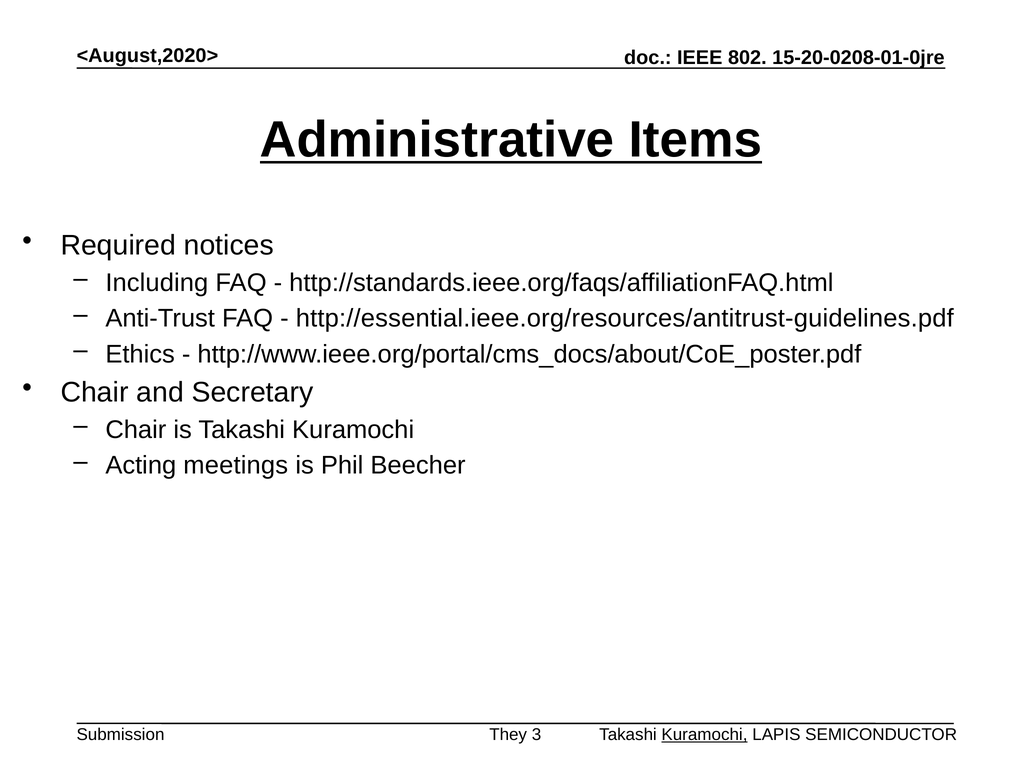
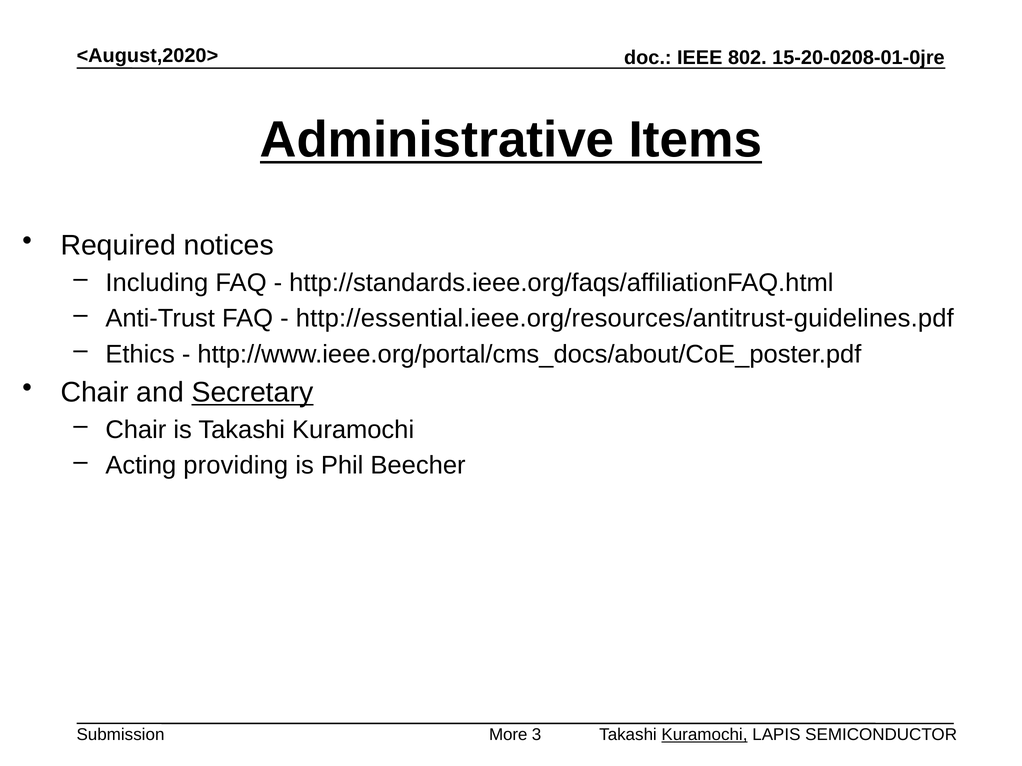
Secretary underline: none -> present
meetings: meetings -> providing
They: They -> More
